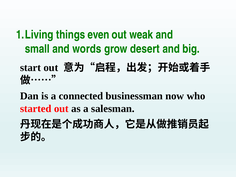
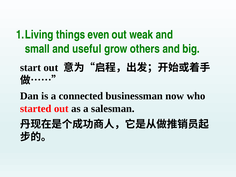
words: words -> useful
desert: desert -> others
